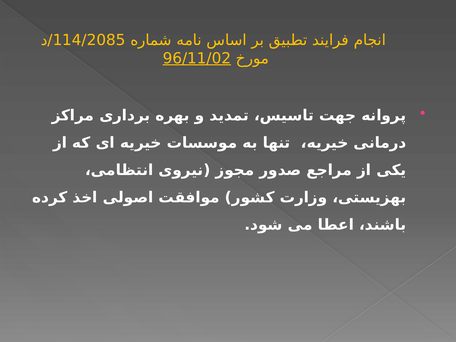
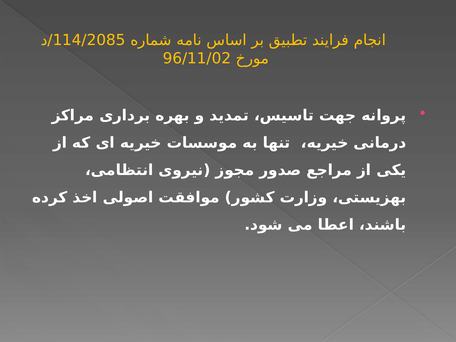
96/11/02 underline: present -> none
